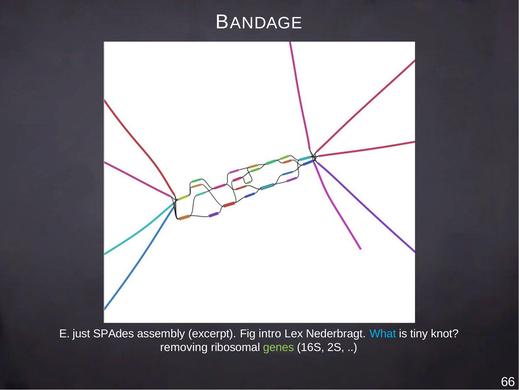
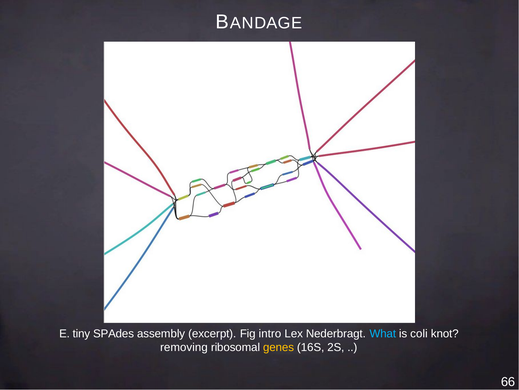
just: just -> tiny
tiny: tiny -> coli
genes colour: light green -> yellow
